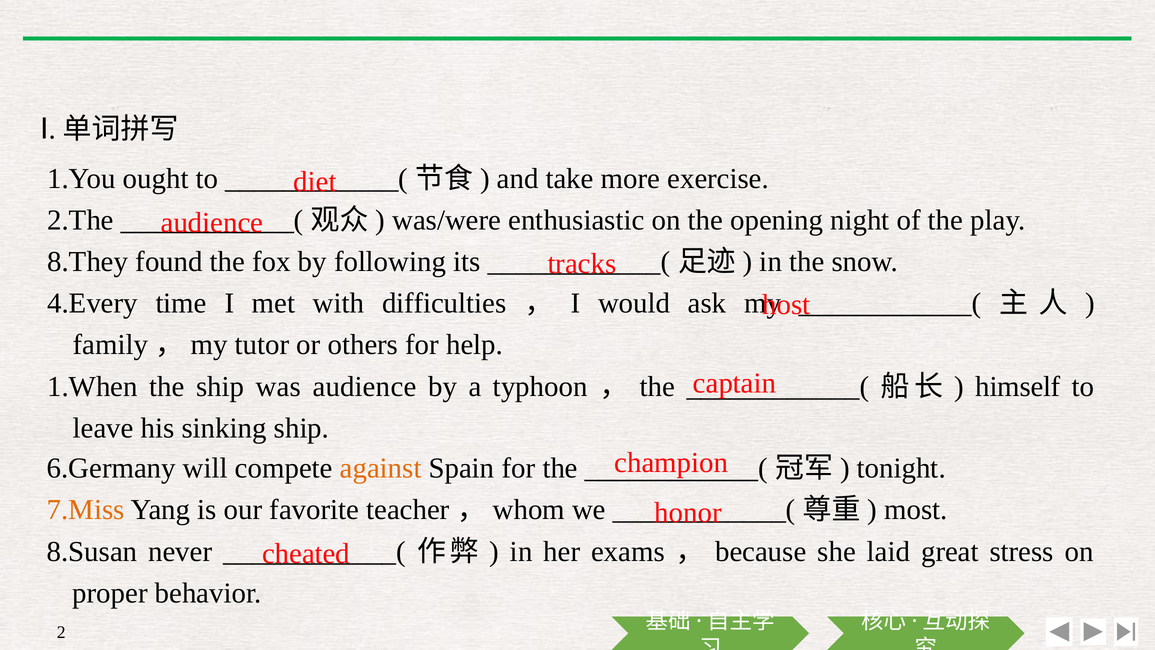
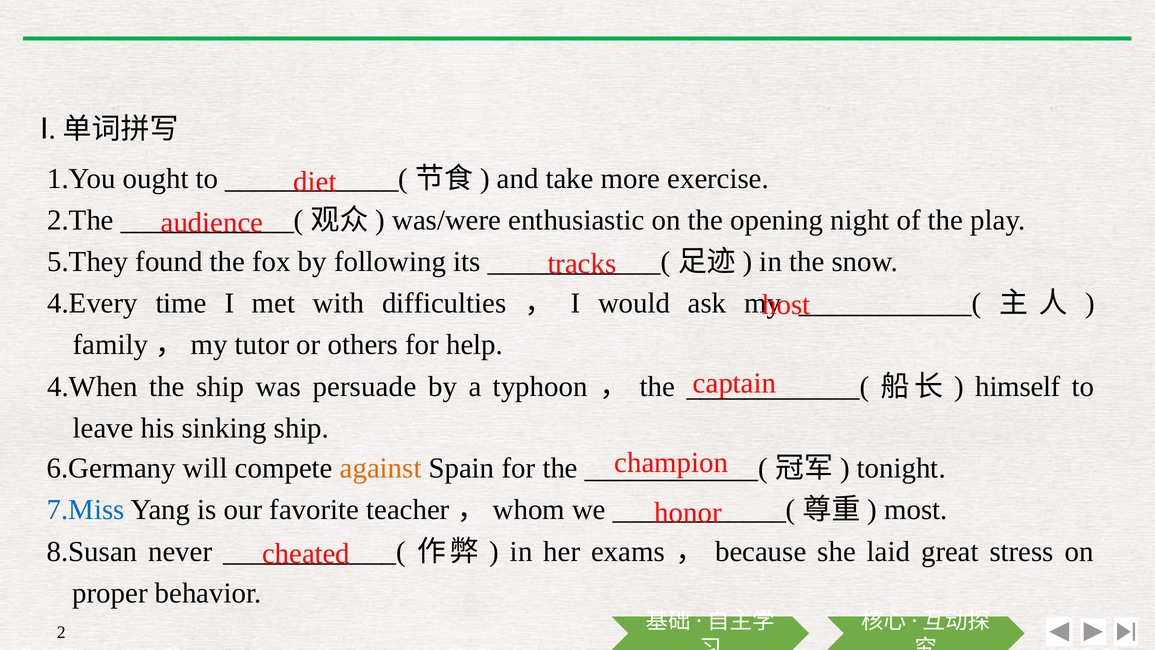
8.They: 8.They -> 5.They
1.When: 1.When -> 4.When
was audience: audience -> persuade
7.Miss colour: orange -> blue
